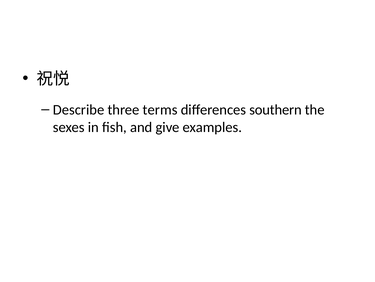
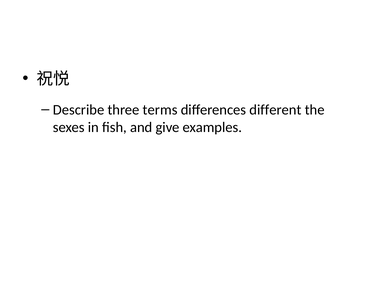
southern: southern -> different
